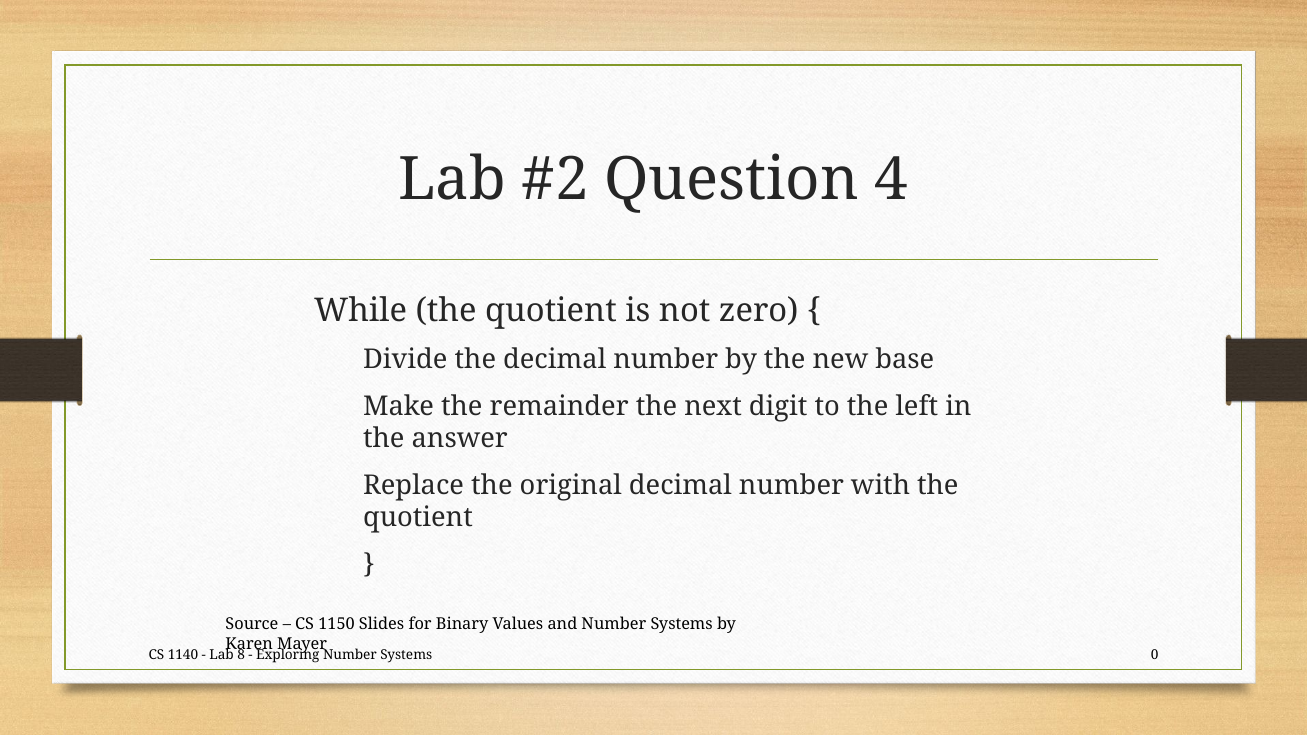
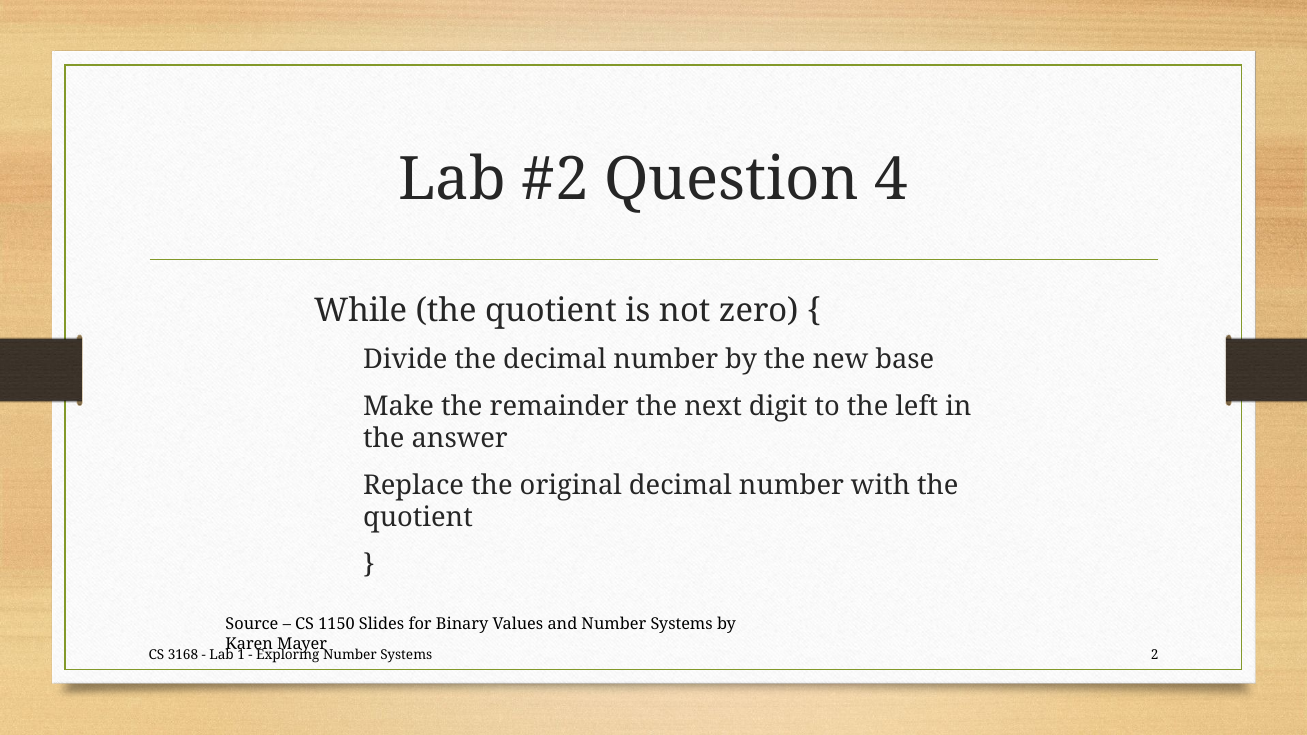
1140: 1140 -> 3168
8: 8 -> 1
0: 0 -> 2
